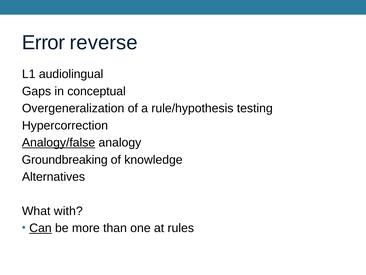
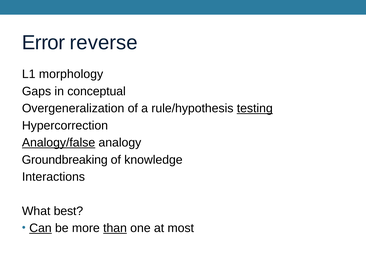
audiolingual: audiolingual -> morphology
testing underline: none -> present
Alternatives: Alternatives -> Interactions
with: with -> best
than underline: none -> present
rules: rules -> most
